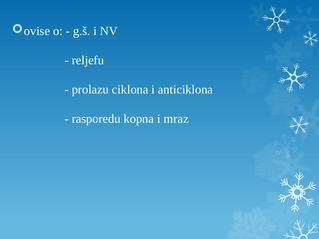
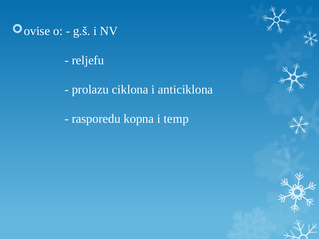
mraz: mraz -> temp
